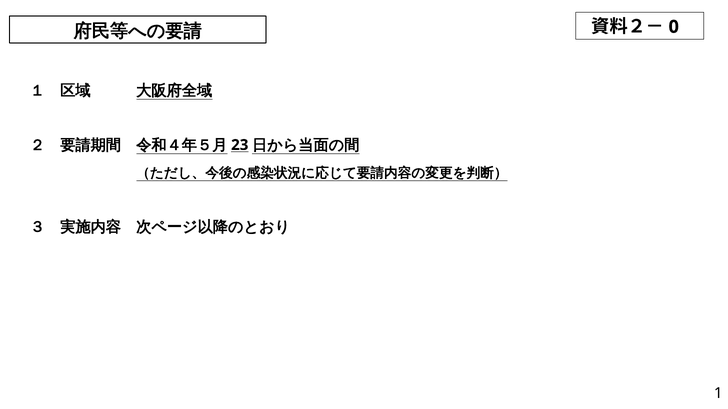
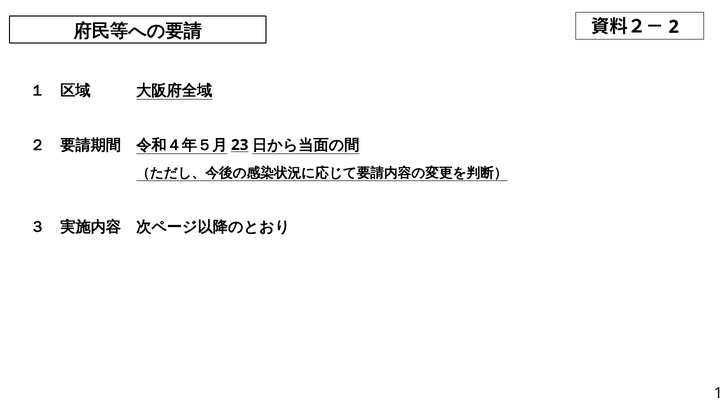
0: 0 -> 2
